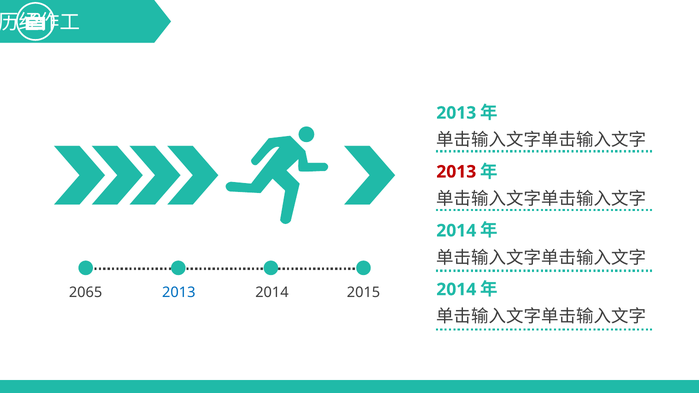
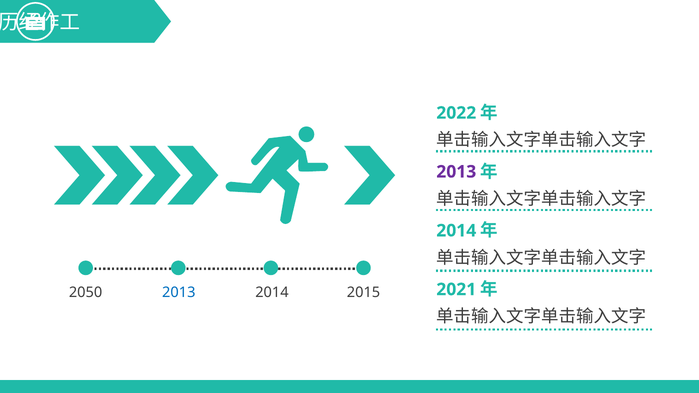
2013 at (456, 113): 2013 -> 2022
2013 at (456, 172) colour: red -> purple
2014 at (456, 290): 2014 -> 2021
2065: 2065 -> 2050
